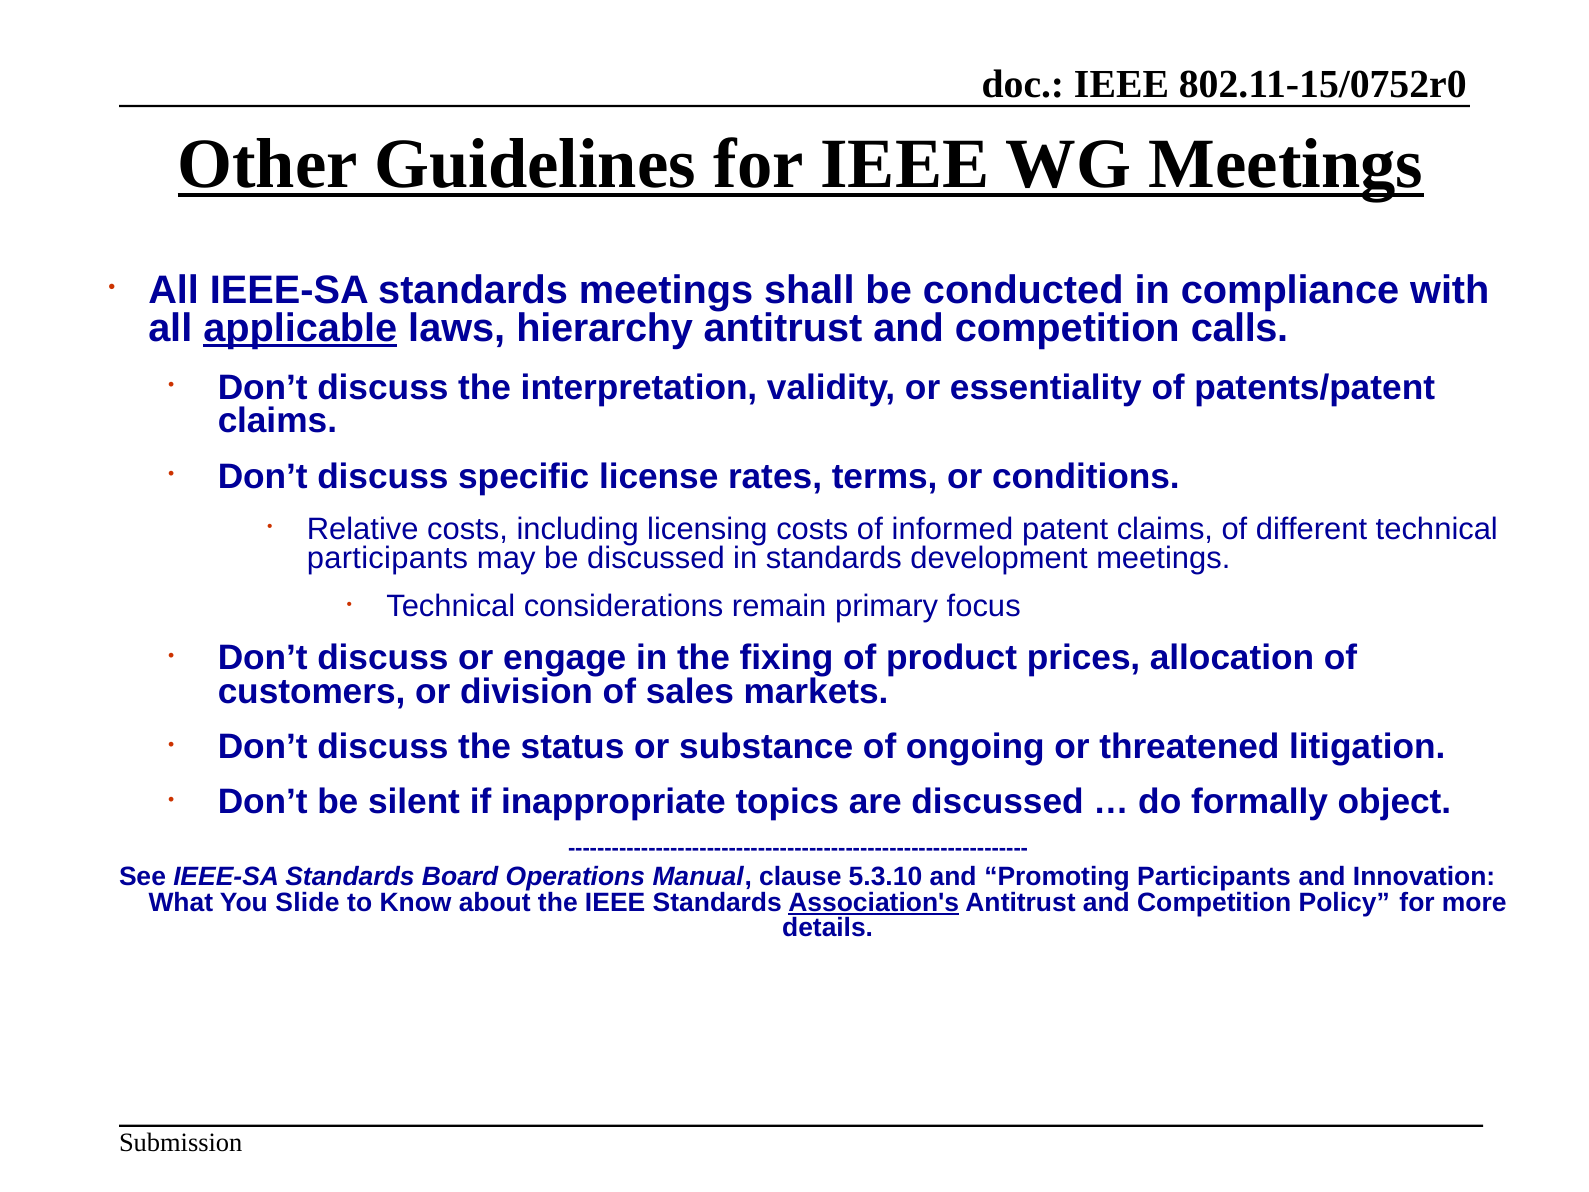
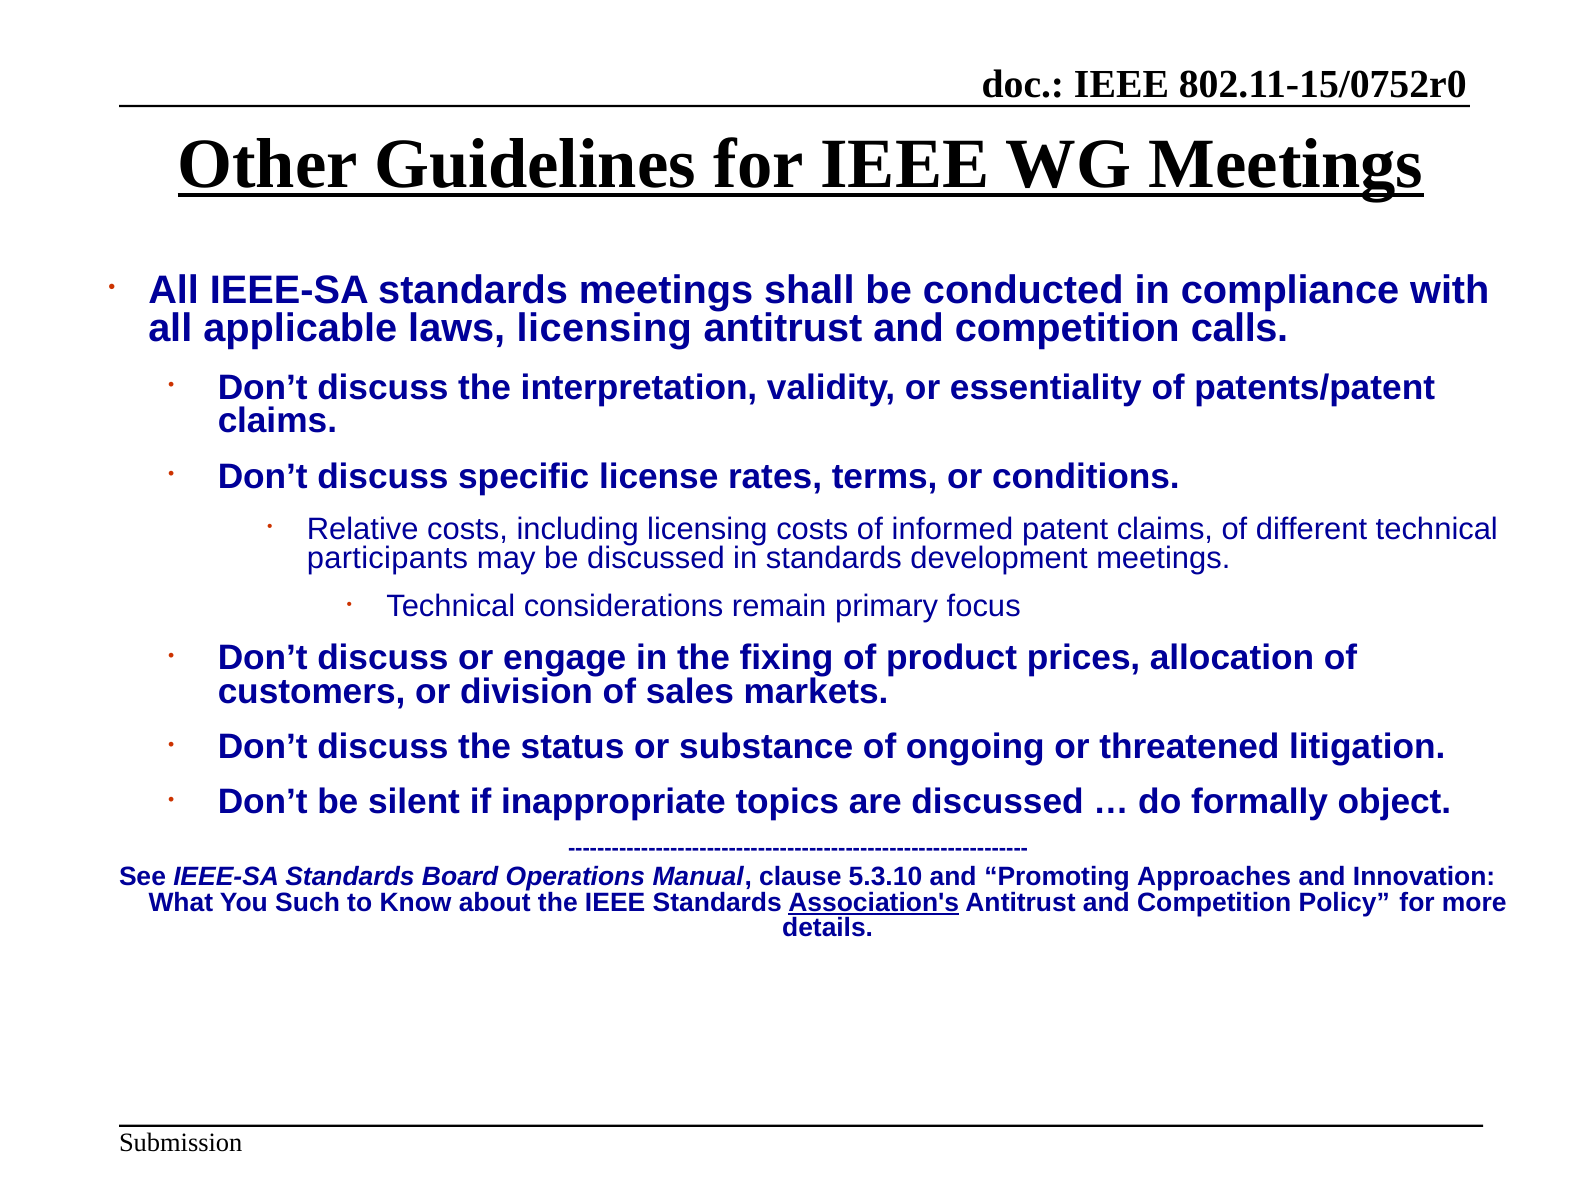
applicable underline: present -> none
laws hierarchy: hierarchy -> licensing
Promoting Participants: Participants -> Approaches
Slide: Slide -> Such
